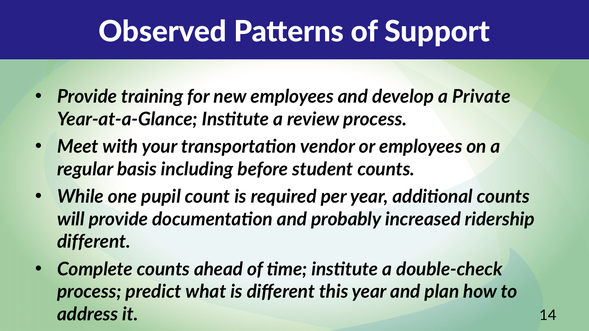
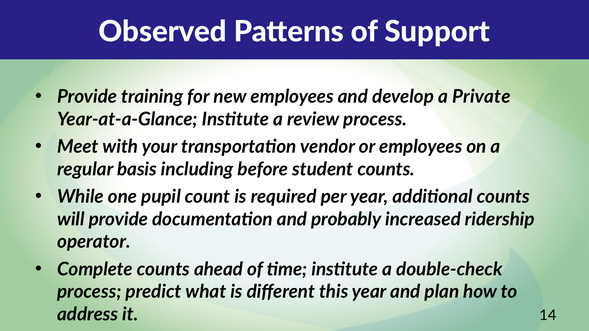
different at (94, 242): different -> operator
